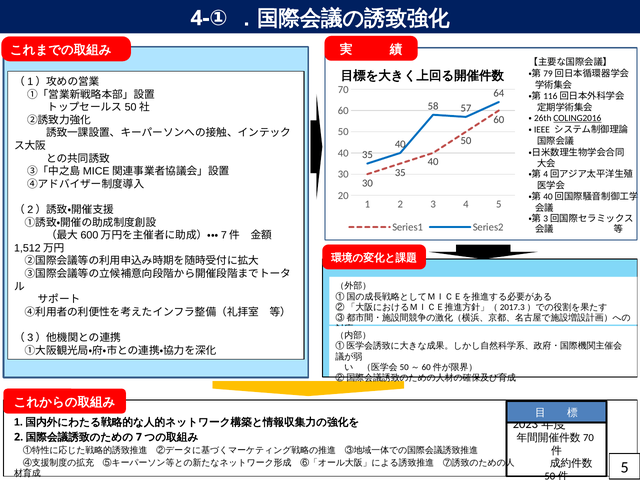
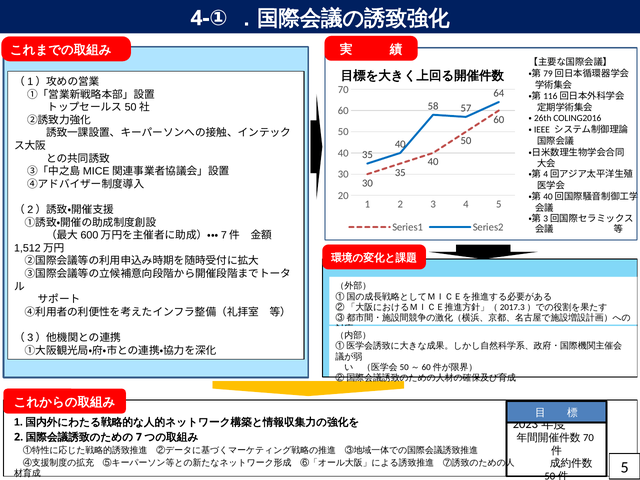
COLING2016 underline: present -> none
